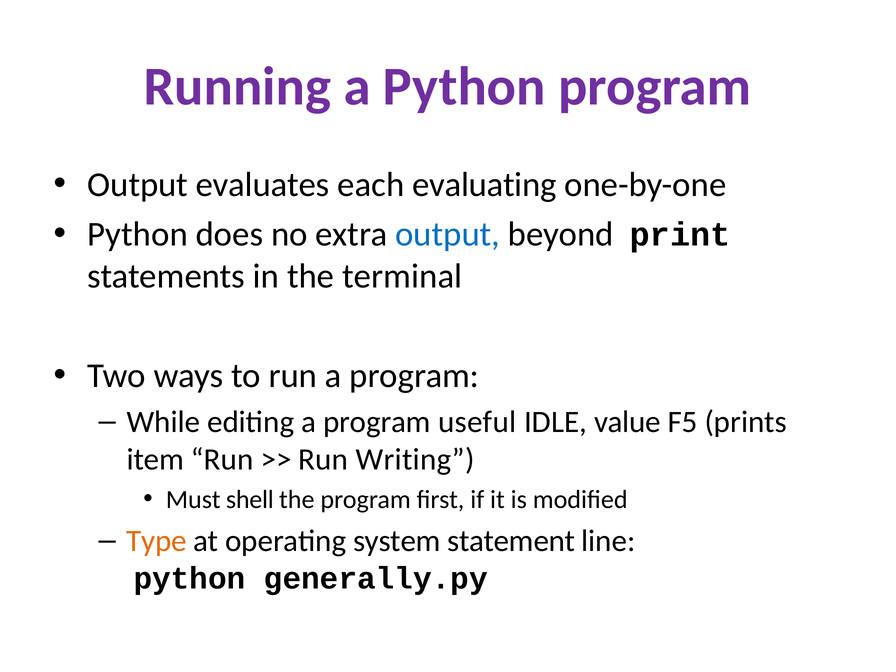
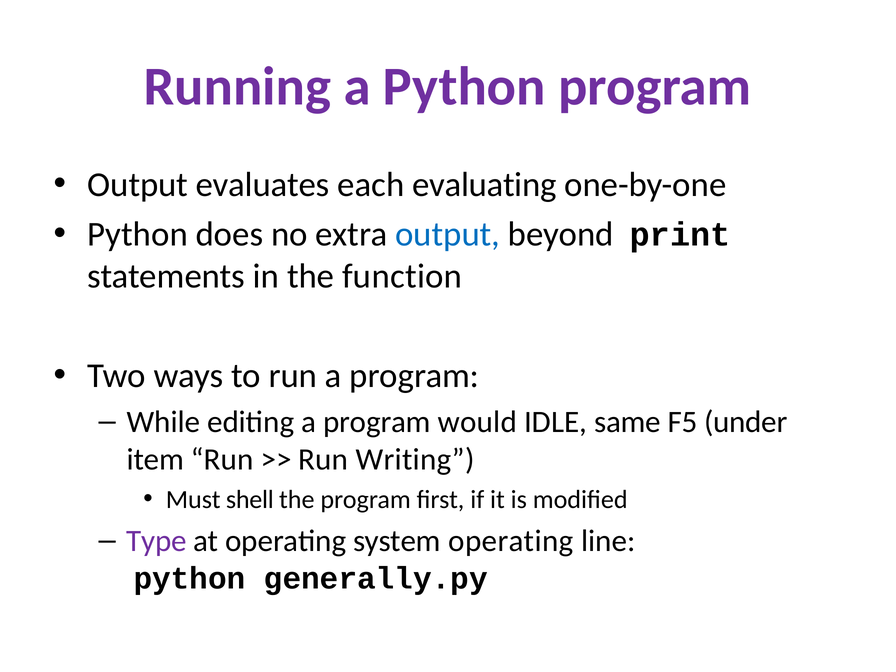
terminal: terminal -> function
useful: useful -> would
value: value -> same
prints: prints -> under
Type colour: orange -> purple
system statement: statement -> operating
